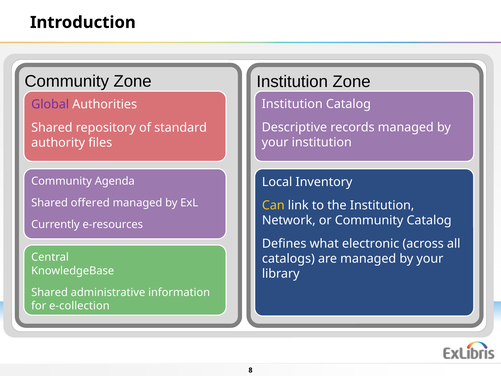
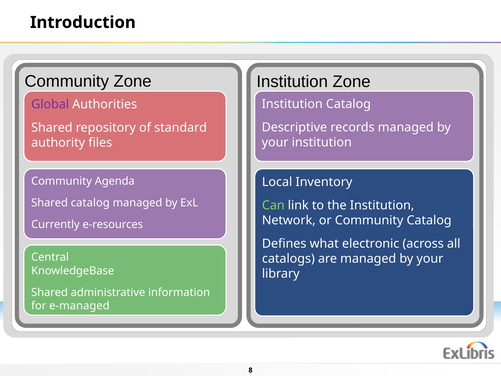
Shared offered: offered -> catalog
Can colour: yellow -> light green
e-collection: e-collection -> e-managed
